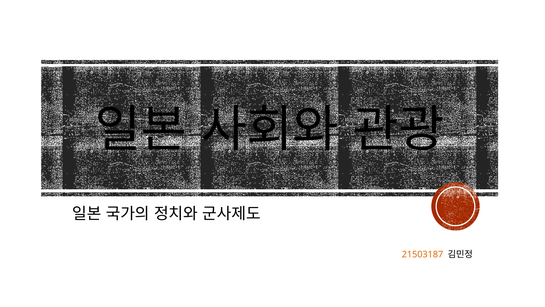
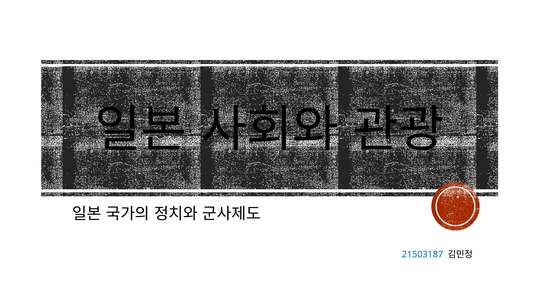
21503187 colour: orange -> blue
